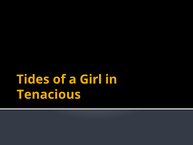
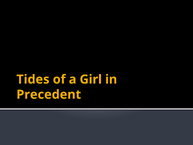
Tenacious: Tenacious -> Precedent
